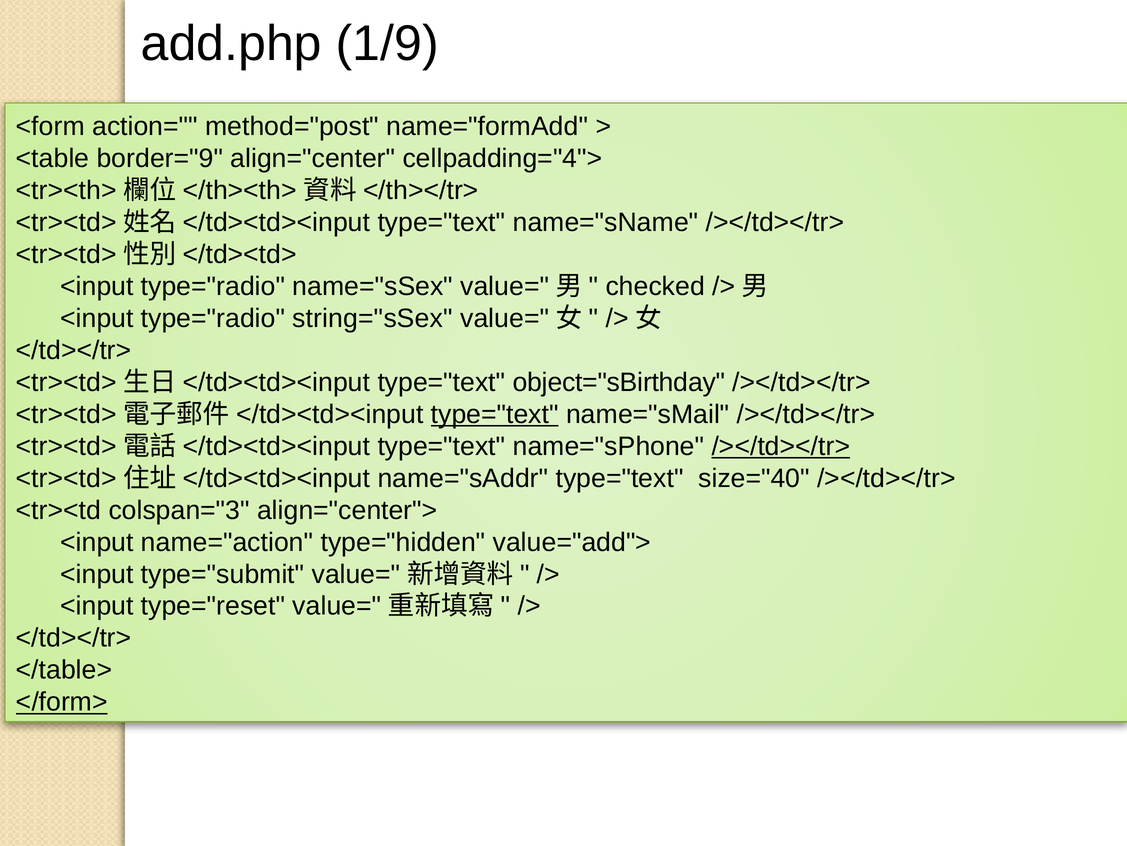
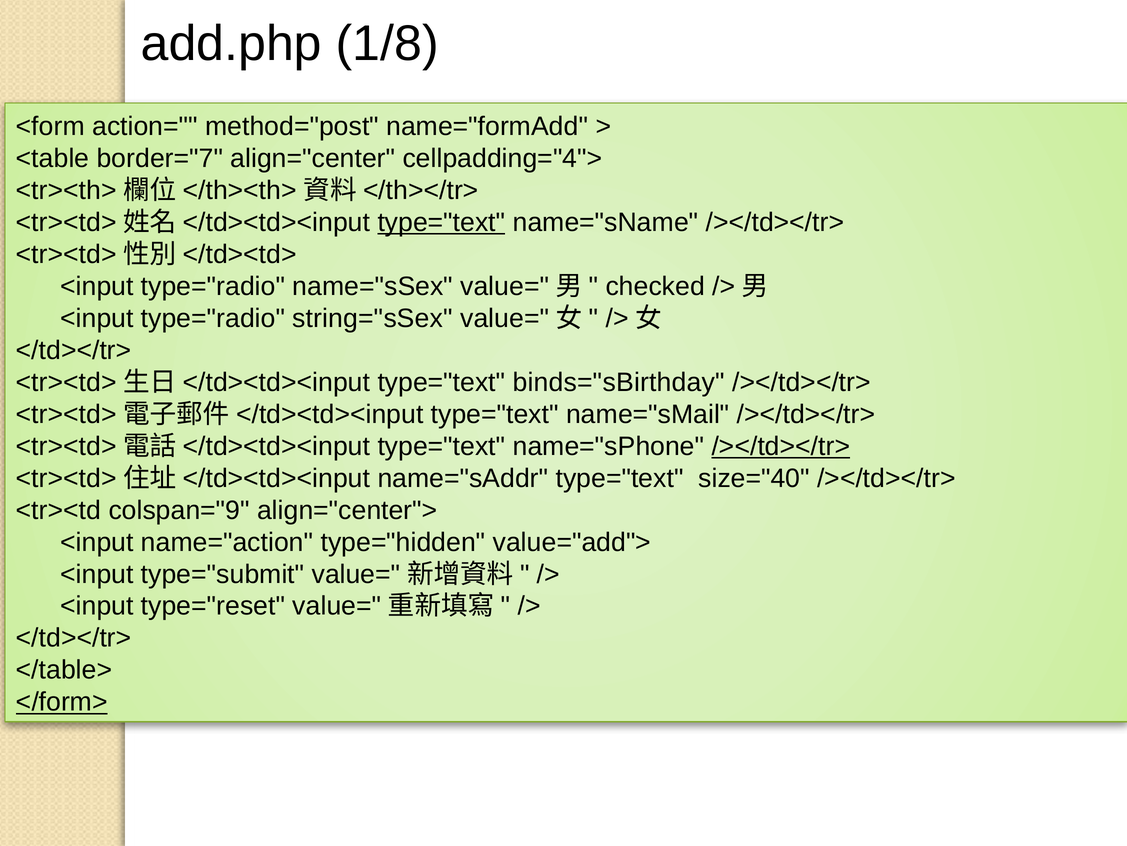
1/9: 1/9 -> 1/8
border="9: border="9 -> border="7
type="text at (441, 222) underline: none -> present
object="sBirthday: object="sBirthday -> binds="sBirthday
type="text at (495, 414) underline: present -> none
colspan="3: colspan="3 -> colspan="9
